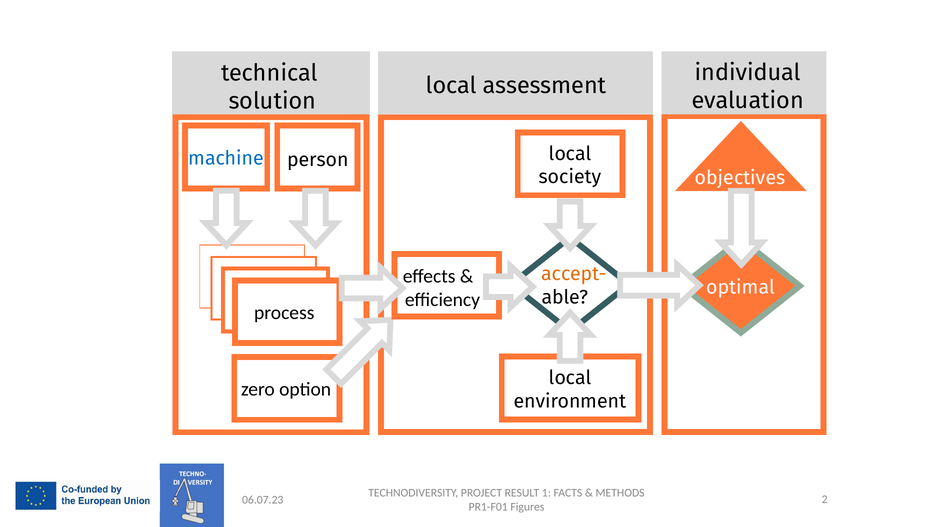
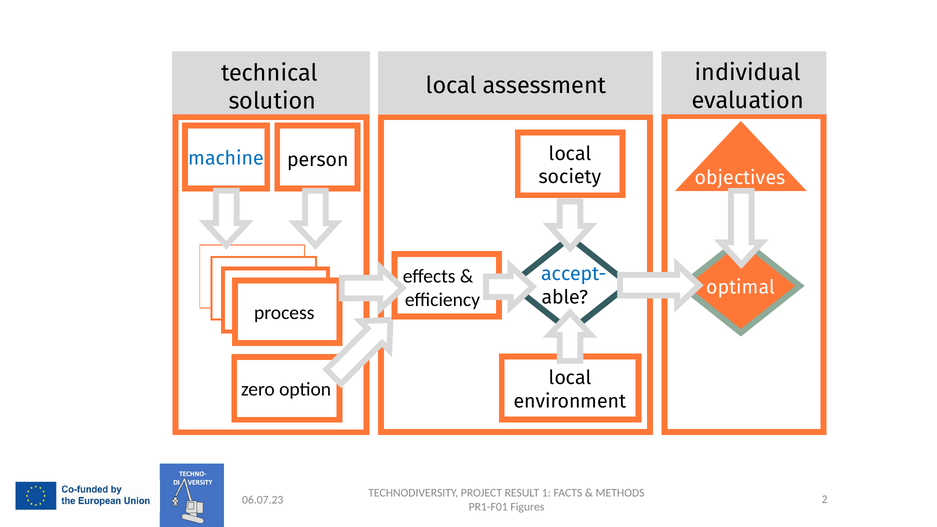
accept- colour: orange -> blue
